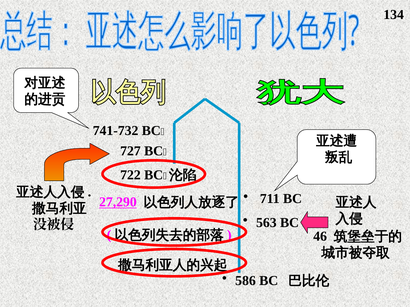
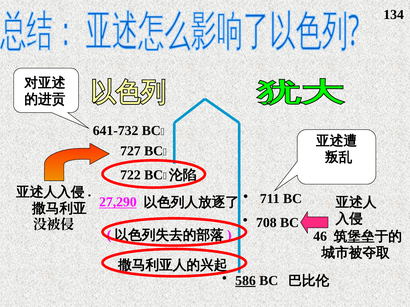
741-732: 741-732 -> 641-732
563: 563 -> 708
586 underline: none -> present
